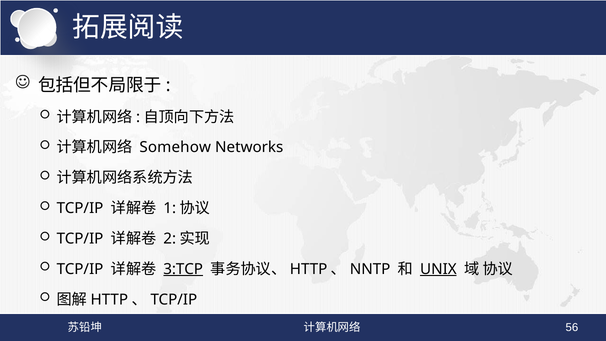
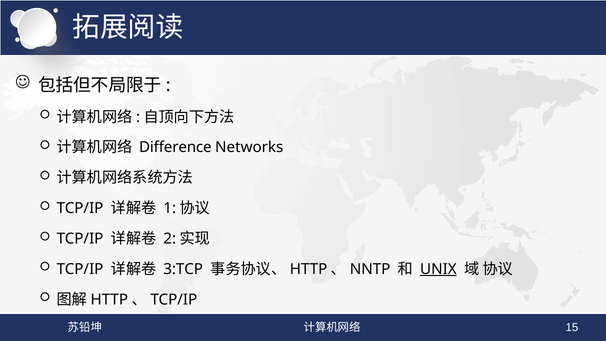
Somehow: Somehow -> Difference
3:TCP underline: present -> none
56: 56 -> 15
